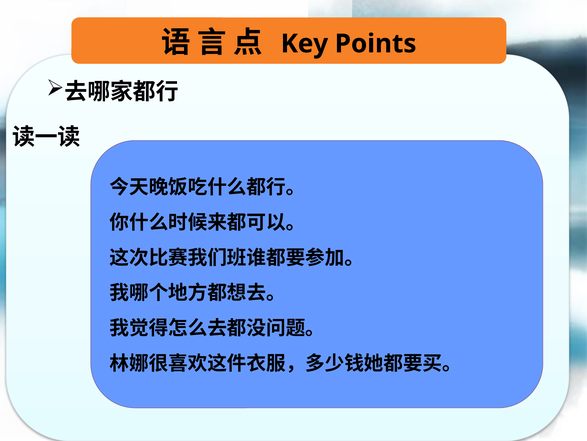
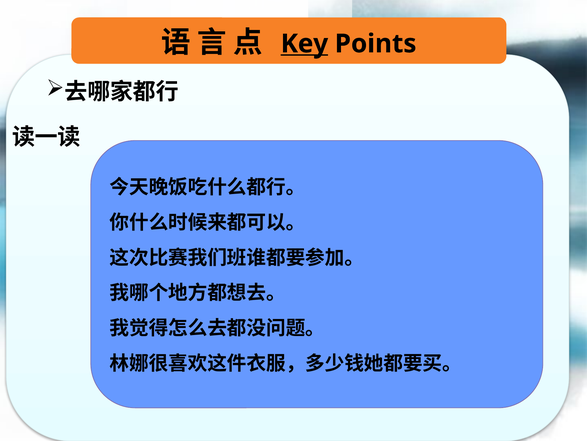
Key underline: none -> present
